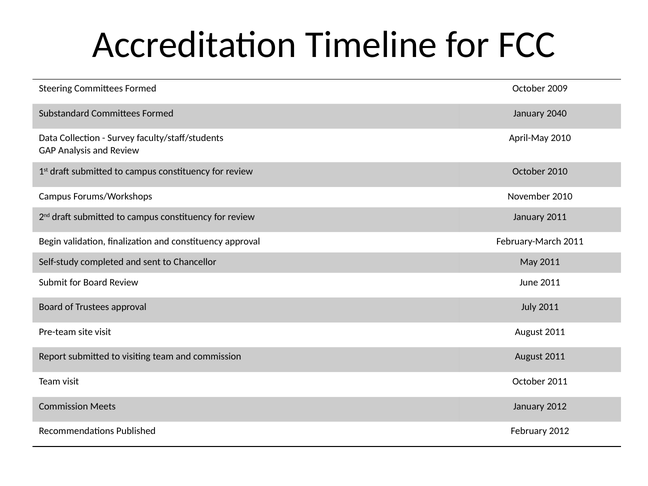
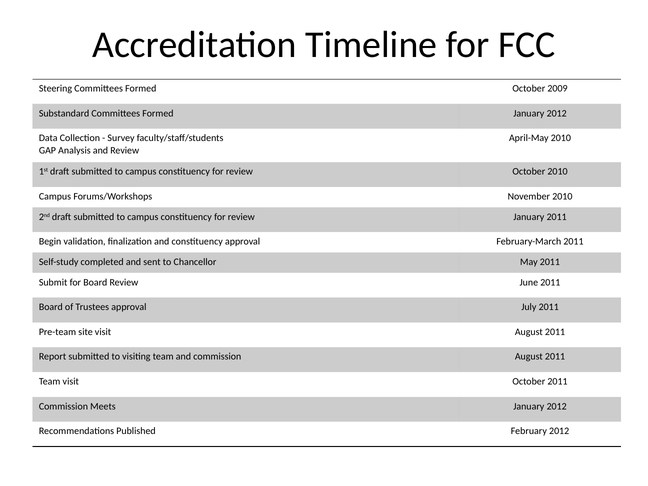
Formed January 2040: 2040 -> 2012
